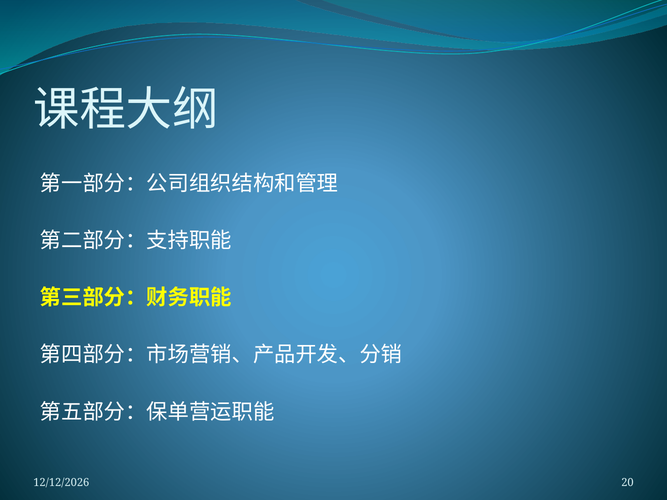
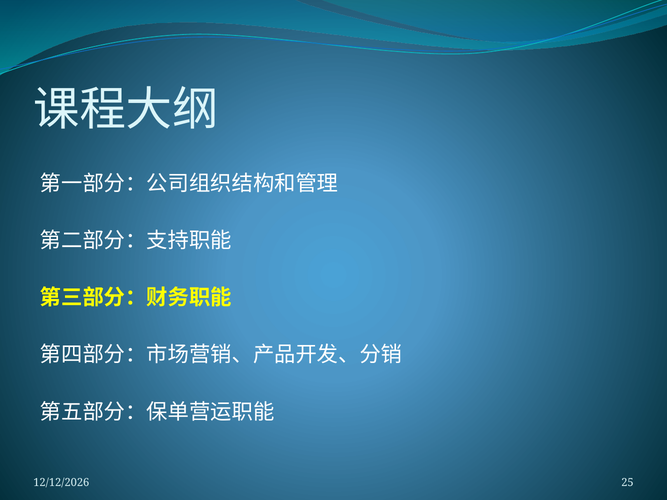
20: 20 -> 25
